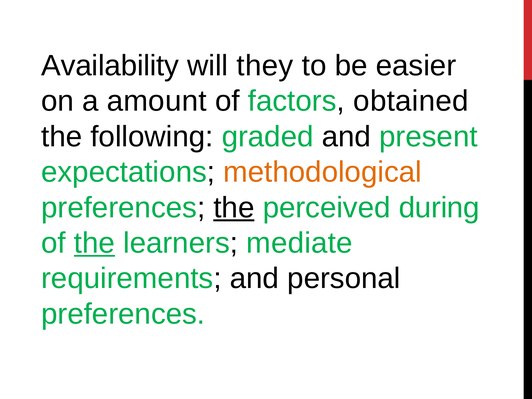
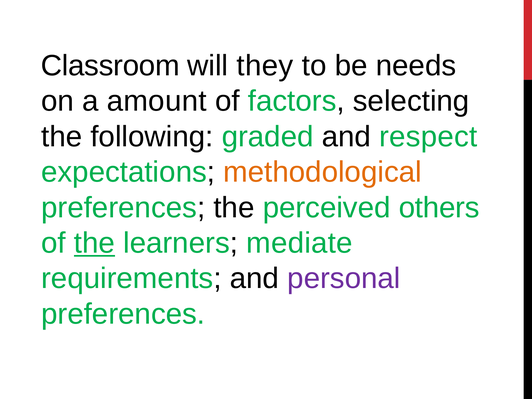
Availability: Availability -> Classroom
easier: easier -> needs
obtained: obtained -> selecting
present: present -> respect
the at (234, 208) underline: present -> none
during: during -> others
personal colour: black -> purple
